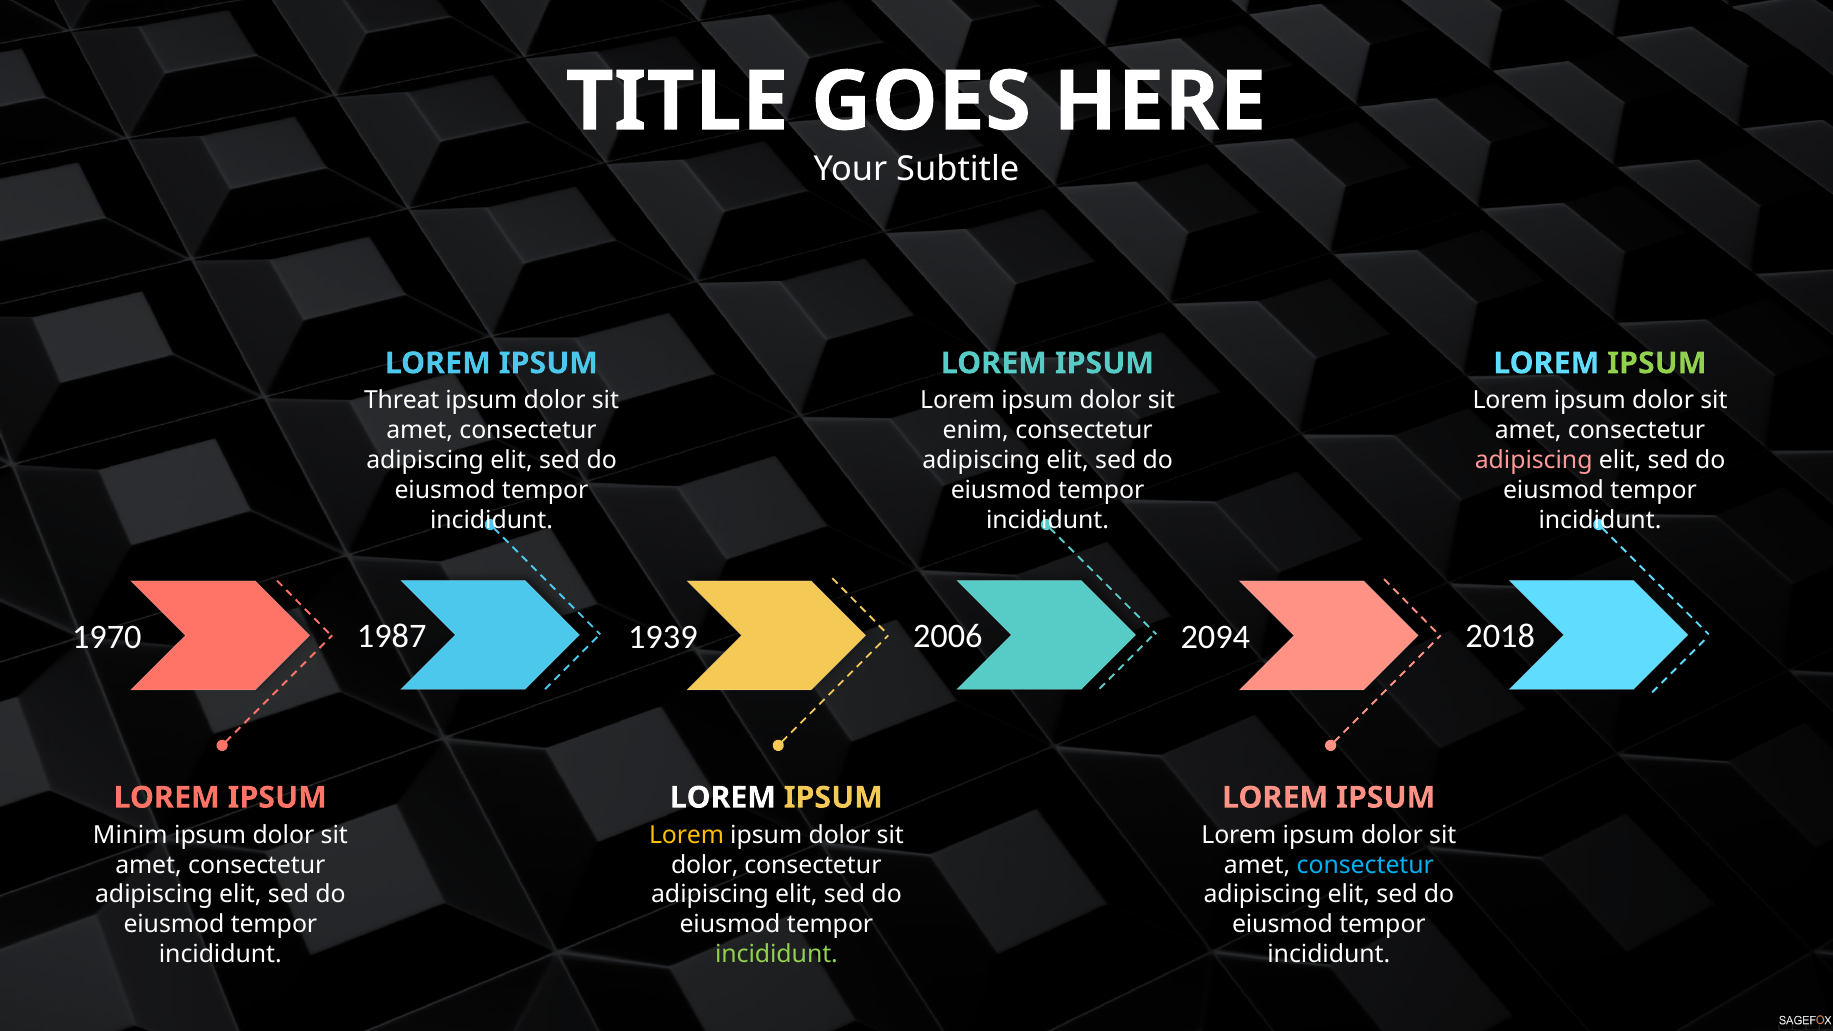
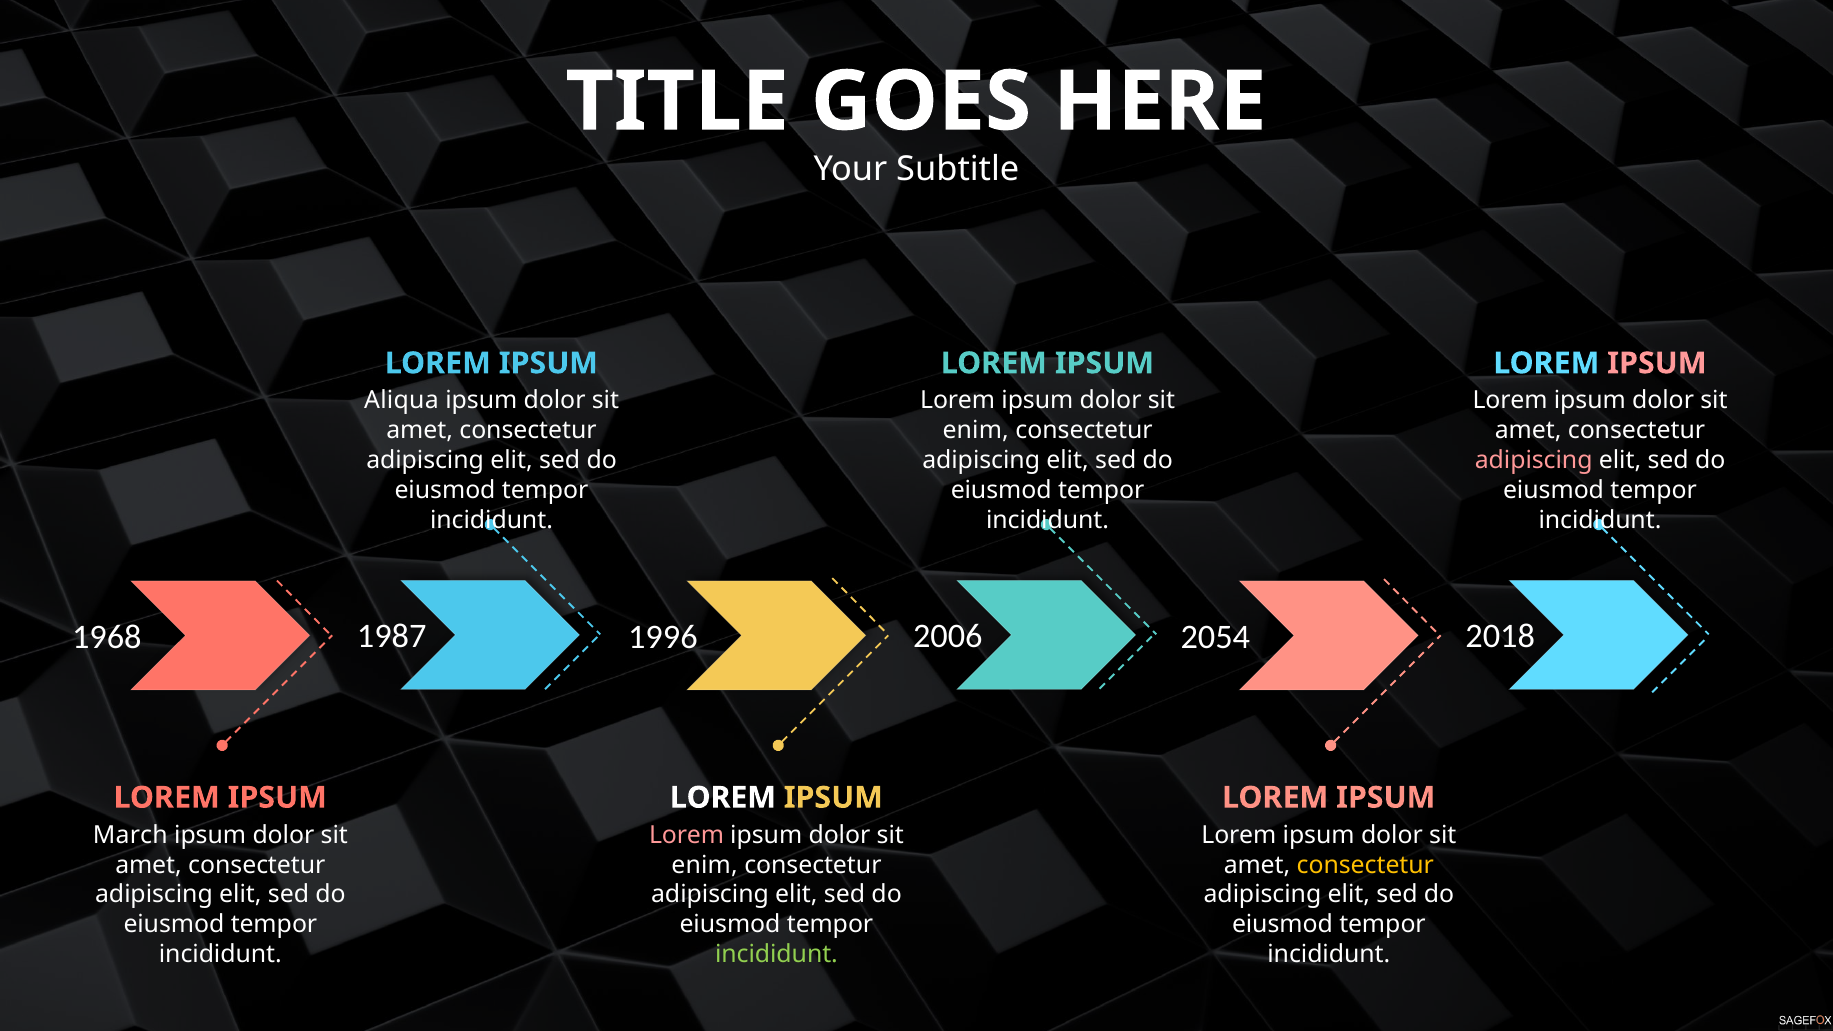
IPSUM at (1657, 363) colour: light green -> pink
Threat: Threat -> Aliqua
1970: 1970 -> 1968
1939: 1939 -> 1996
2094: 2094 -> 2054
Minim: Minim -> March
Lorem at (687, 835) colour: yellow -> pink
dolor at (705, 865): dolor -> enim
consectetur at (1365, 865) colour: light blue -> yellow
